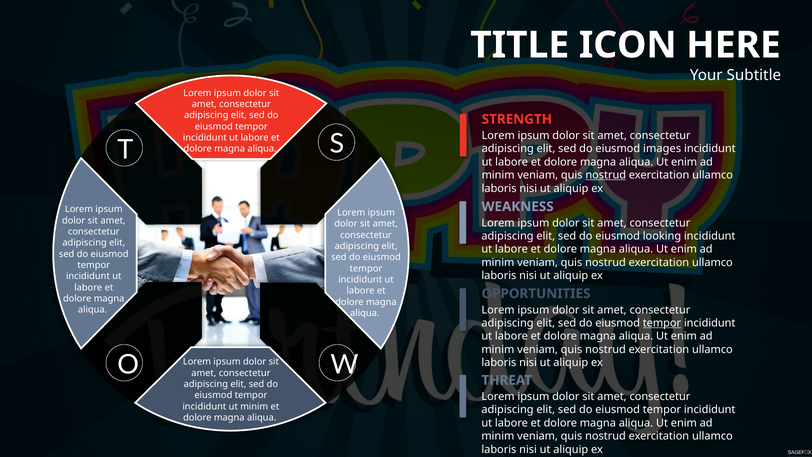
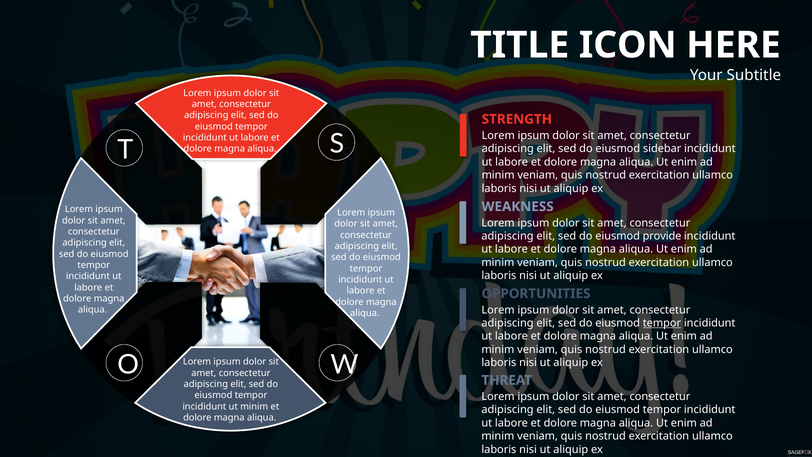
images: images -> sidebar
nostrud at (606, 175) underline: present -> none
looking: looking -> provide
